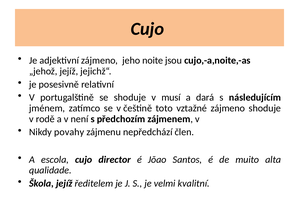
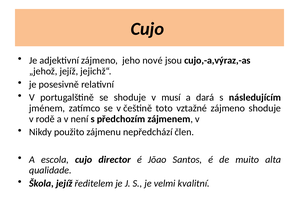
noite: noite -> nové
cujo,-a,noite,-as: cujo,-a,noite,-as -> cujo,-a,výraz,-as
povahy: povahy -> použito
